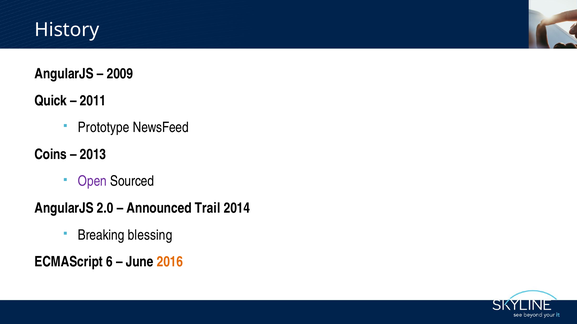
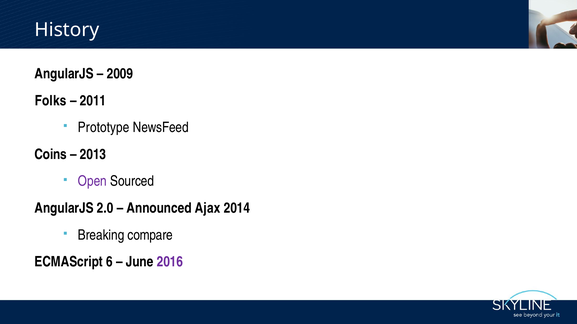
Quick: Quick -> Folks
Trail: Trail -> Ajax
blessing: blessing -> compare
2016 colour: orange -> purple
